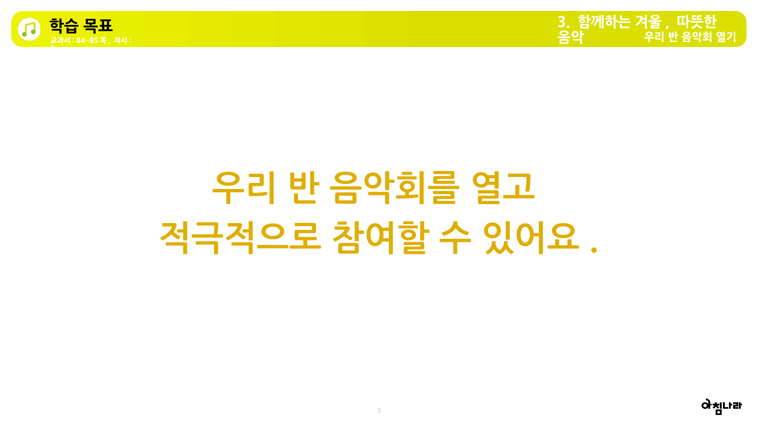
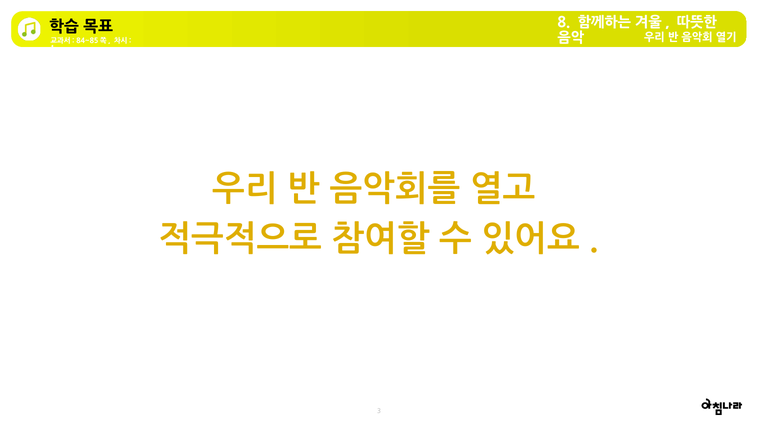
3 at (564, 23): 3 -> 8
